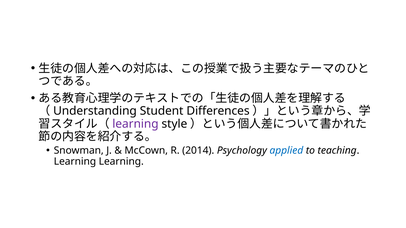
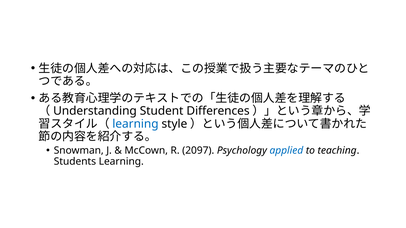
learning at (135, 124) colour: purple -> blue
2014: 2014 -> 2097
Learning at (75, 162): Learning -> Students
